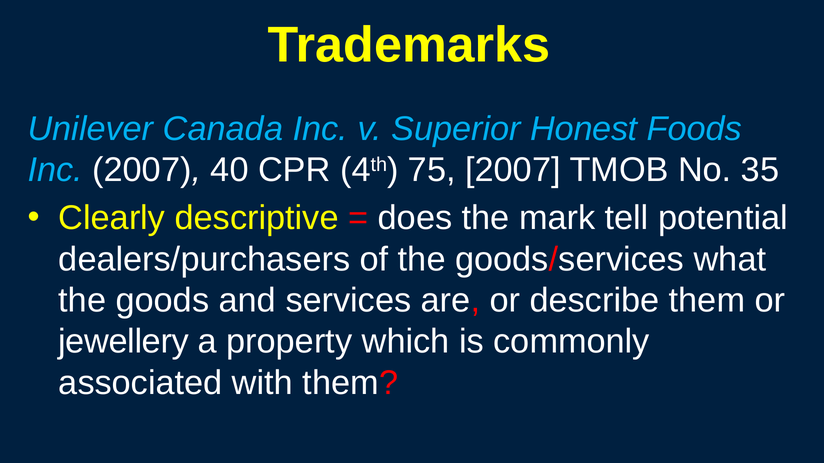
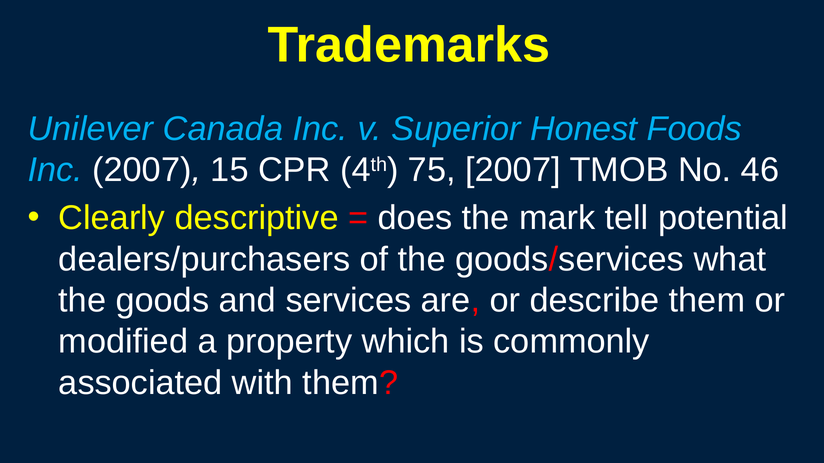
40: 40 -> 15
35: 35 -> 46
jewellery: jewellery -> modified
